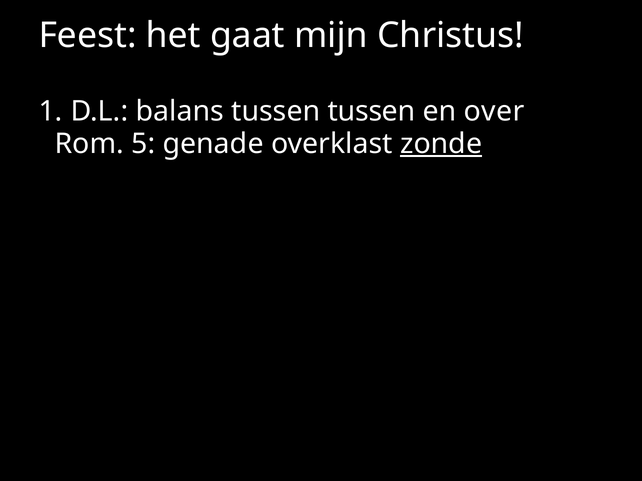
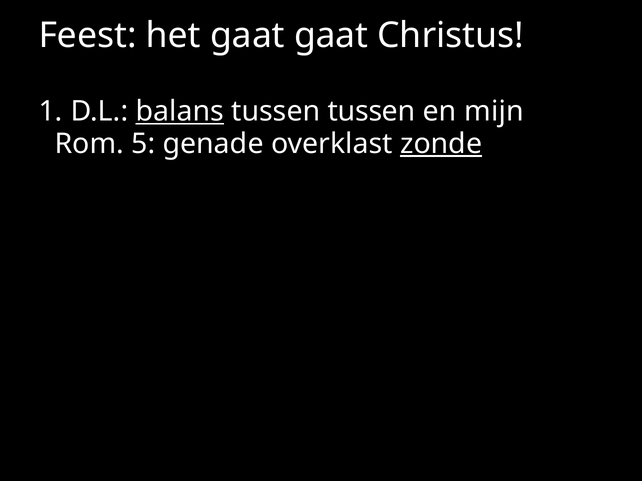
gaat mijn: mijn -> gaat
balans underline: none -> present
over: over -> mijn
